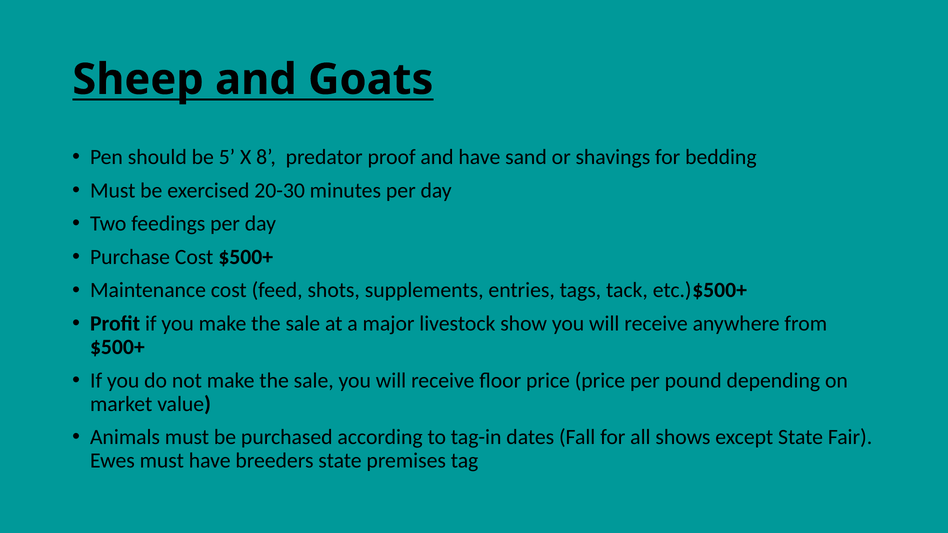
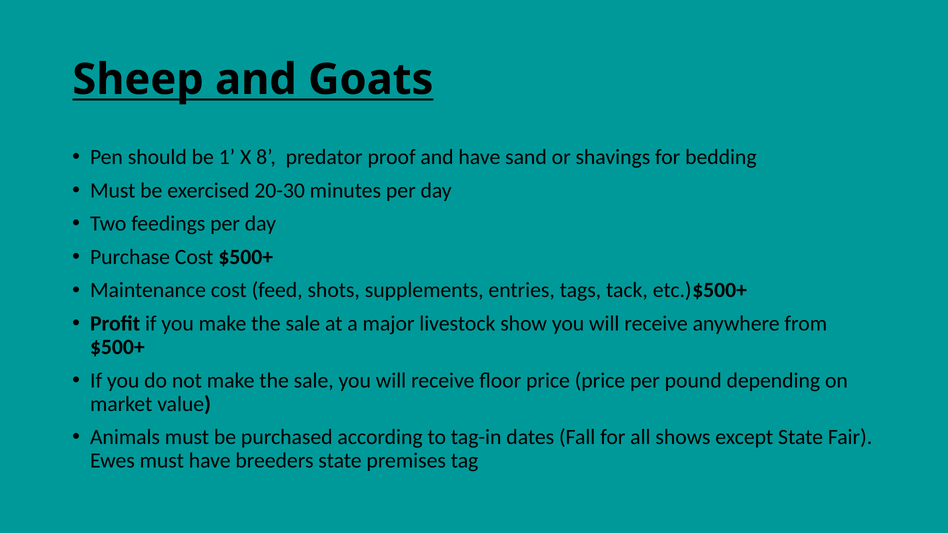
5: 5 -> 1
